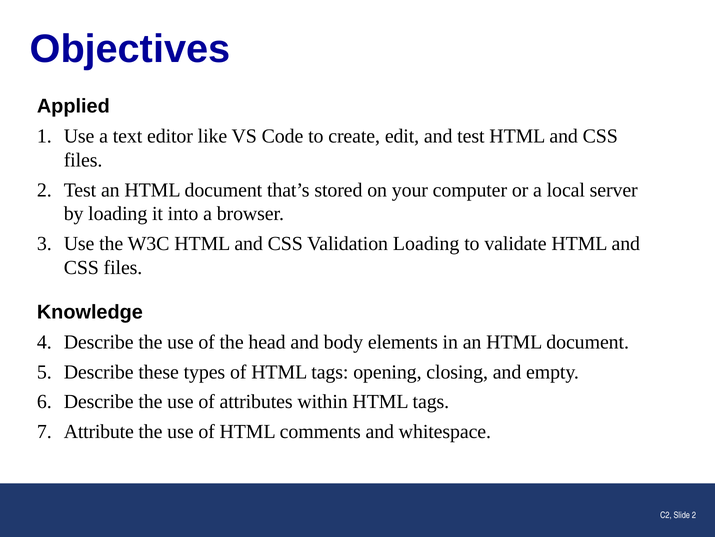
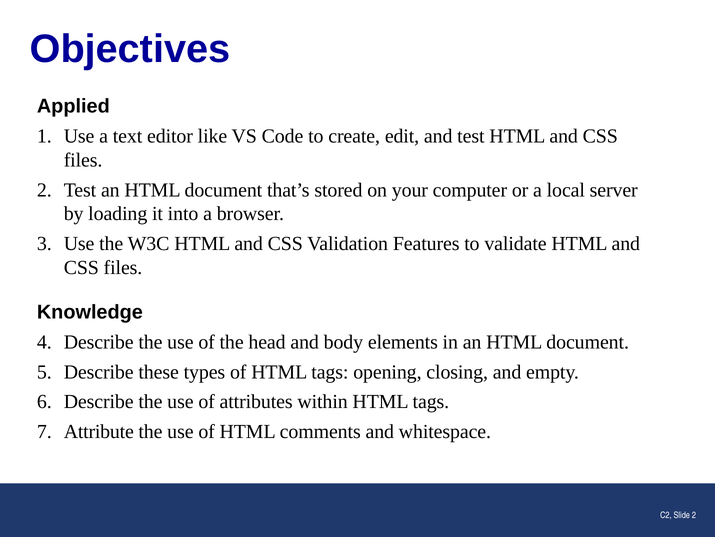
Validation Loading: Loading -> Features
